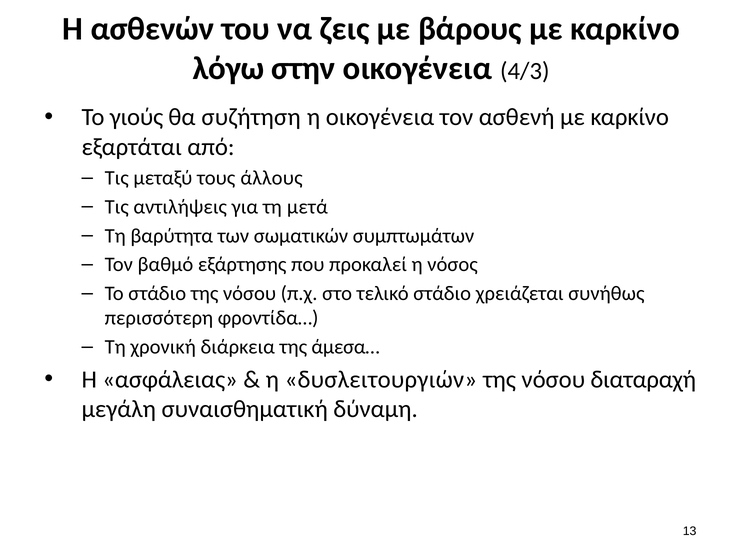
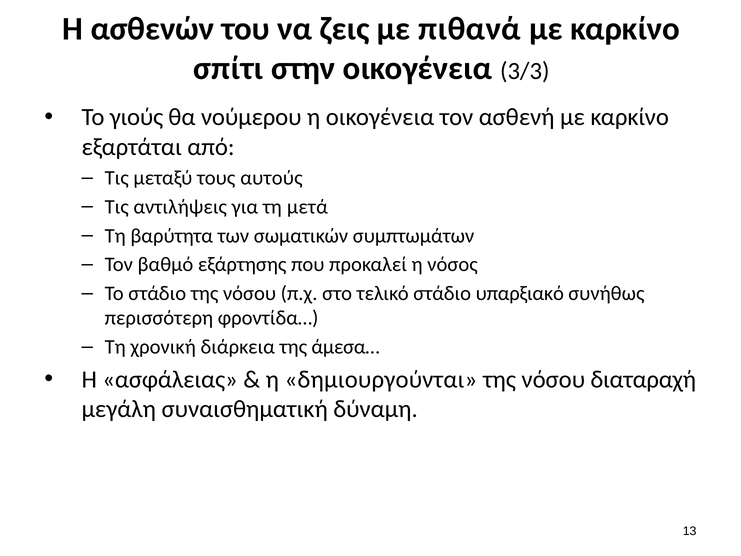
βάρους: βάρους -> πιθανά
λόγω: λόγω -> σπίτι
4/3: 4/3 -> 3/3
συζήτηση: συζήτηση -> νούμερου
άλλους: άλλους -> αυτούς
χρειάζεται: χρειάζεται -> υπαρξιακό
δυσλειτουργιών: δυσλειτουργιών -> δημιουργούνται
